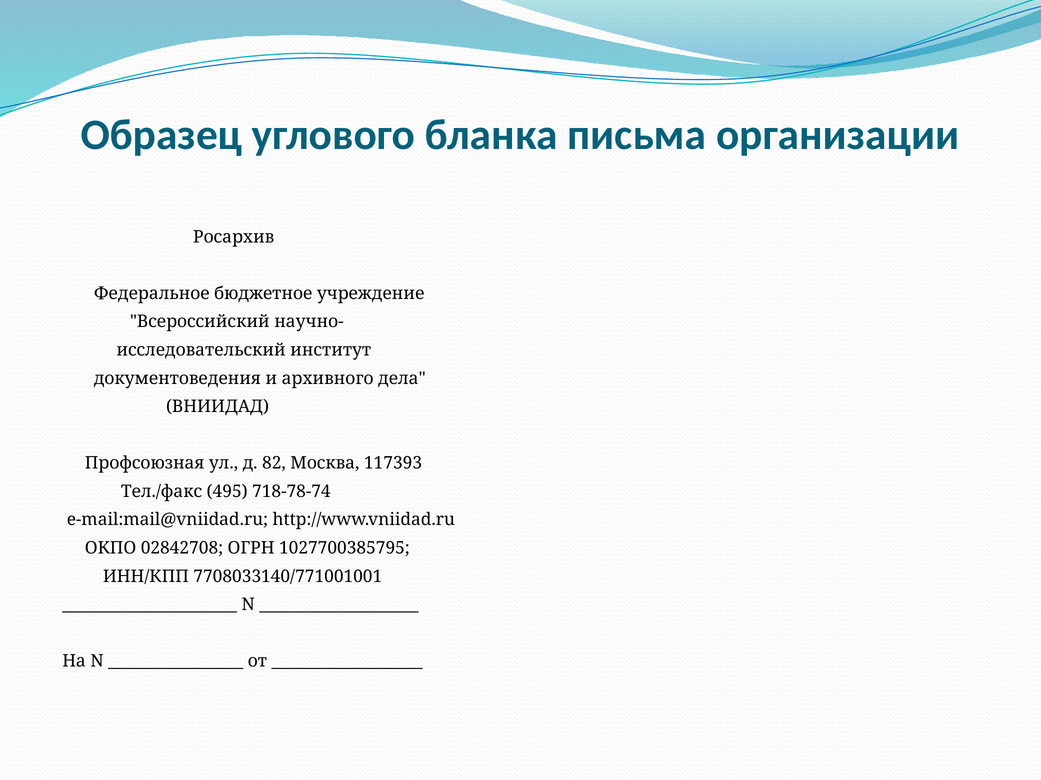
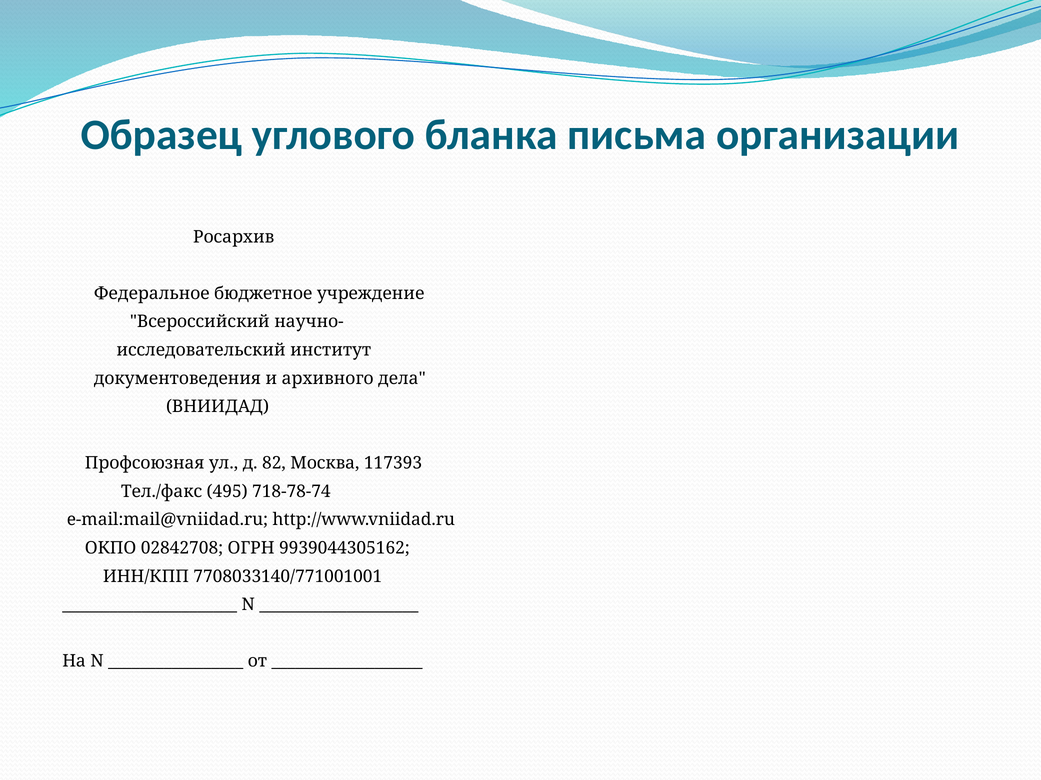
1027700385795: 1027700385795 -> 9939044305162
